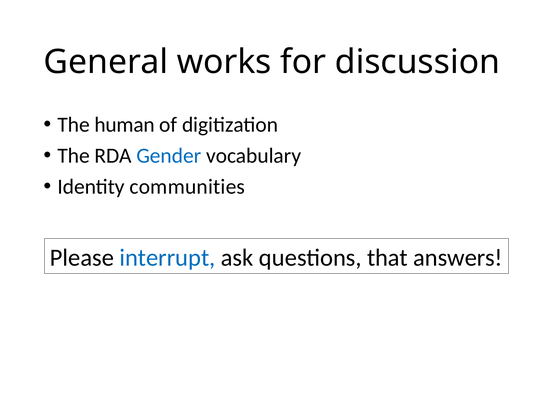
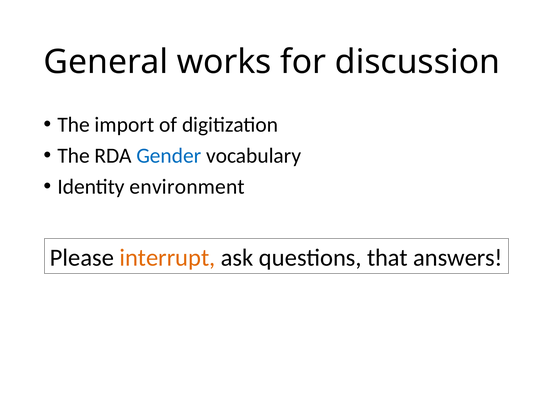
human: human -> import
communities: communities -> environment
interrupt colour: blue -> orange
